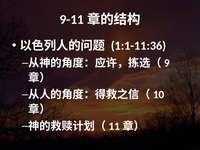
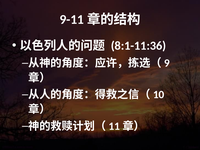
1:1-11:36: 1:1-11:36 -> 8:1-11:36
